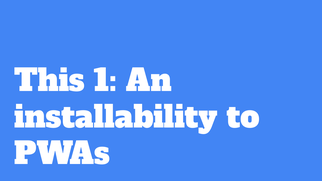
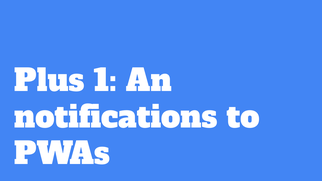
This: This -> Plus
installability: installability -> notifications
